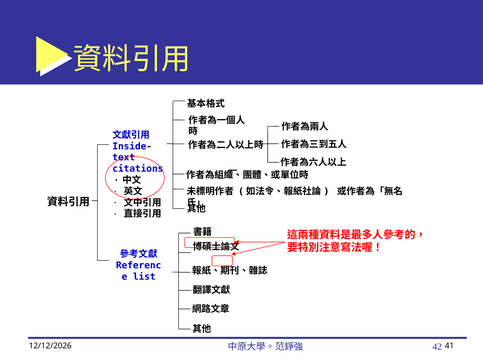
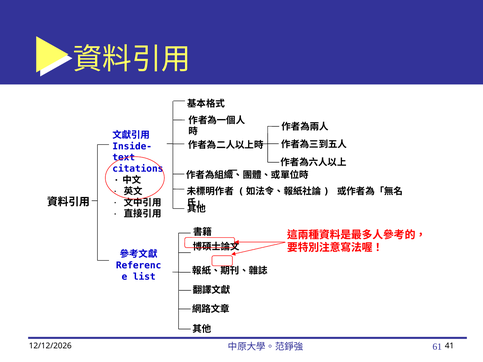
42: 42 -> 61
